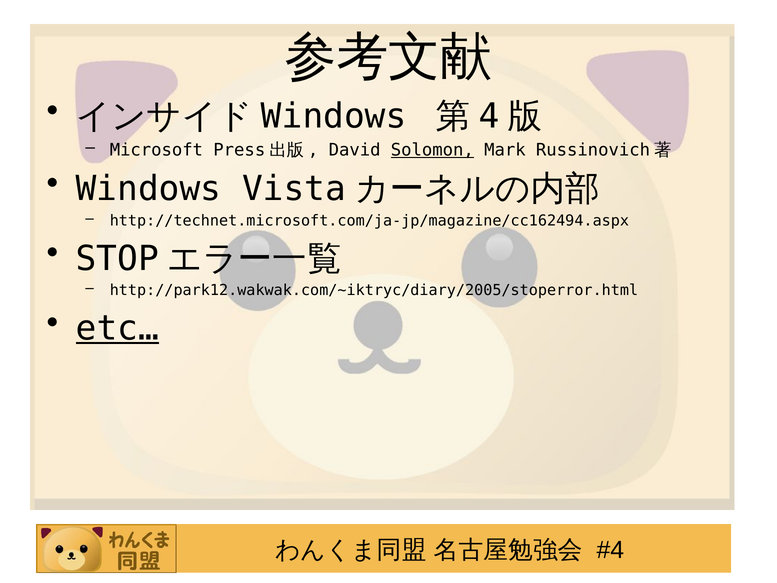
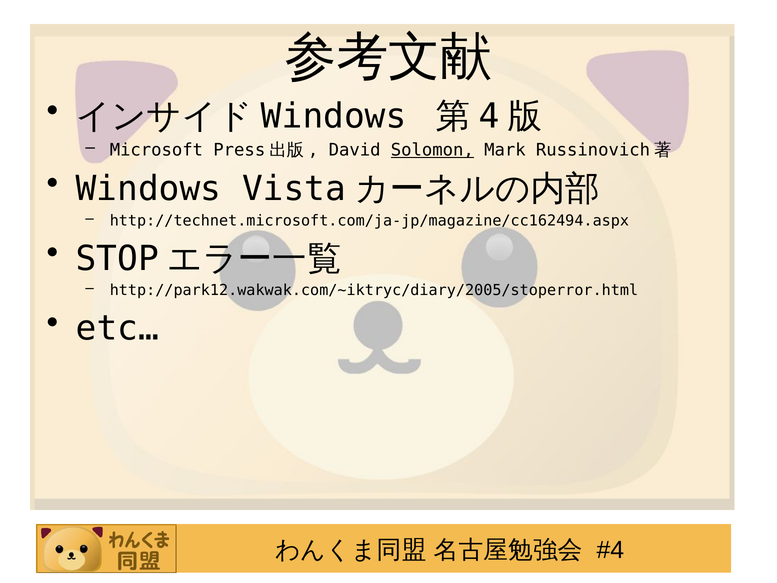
etc… underline: present -> none
